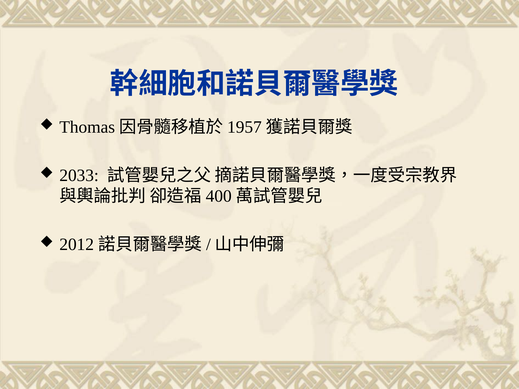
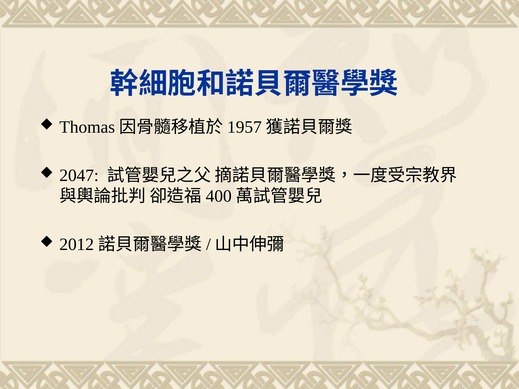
2033: 2033 -> 2047
